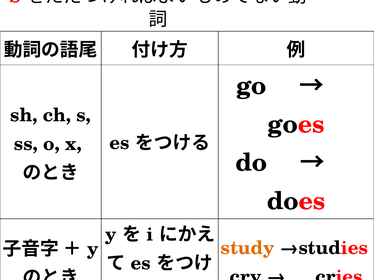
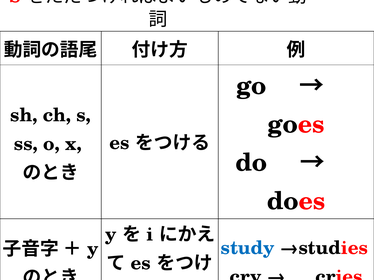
study colour: orange -> blue
